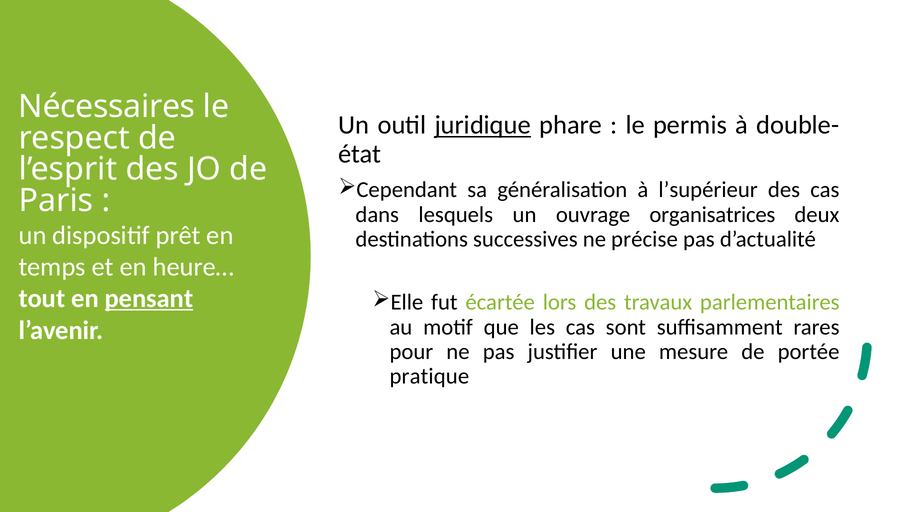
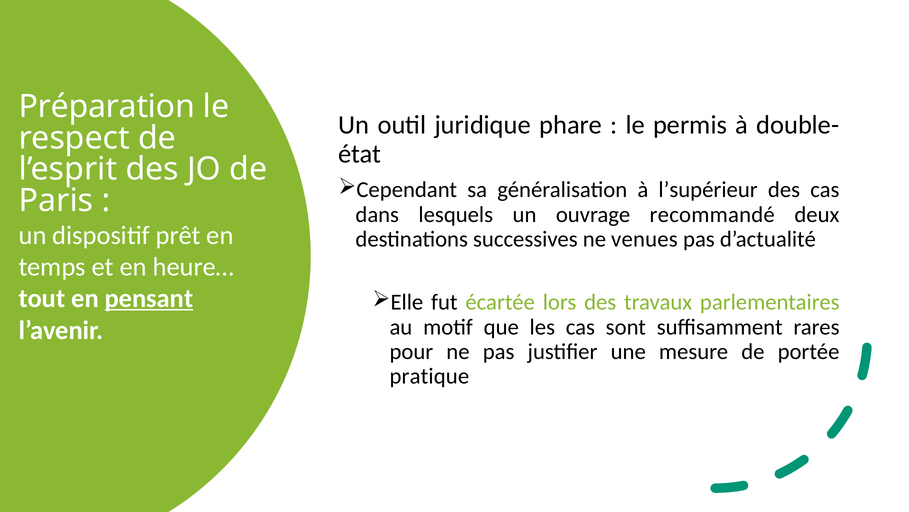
Nécessaires: Nécessaires -> Préparation
juridique underline: present -> none
organisatrices: organisatrices -> recommandé
précise: précise -> venues
